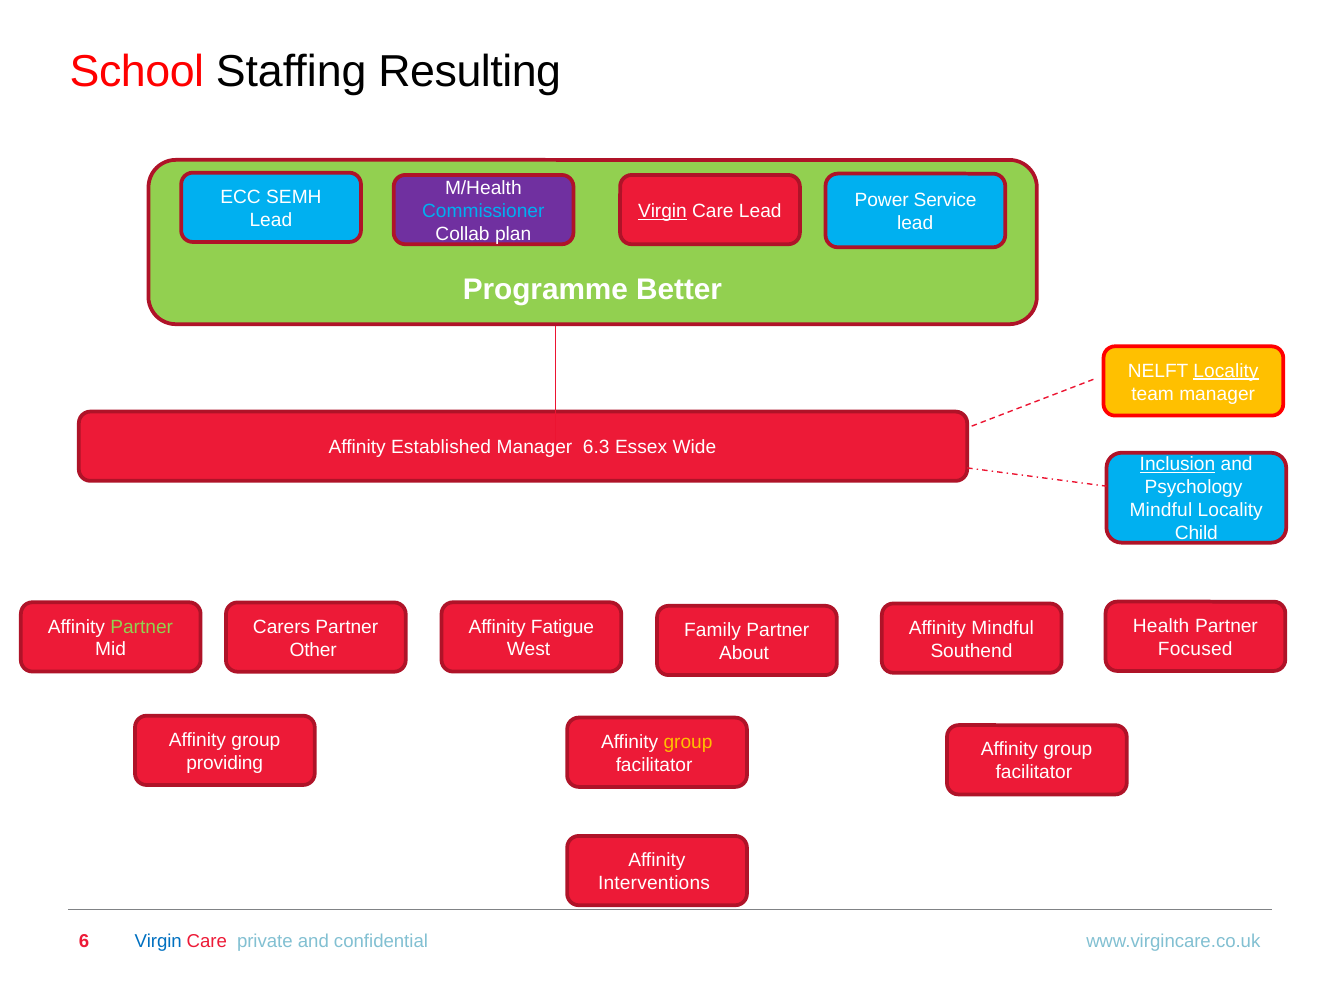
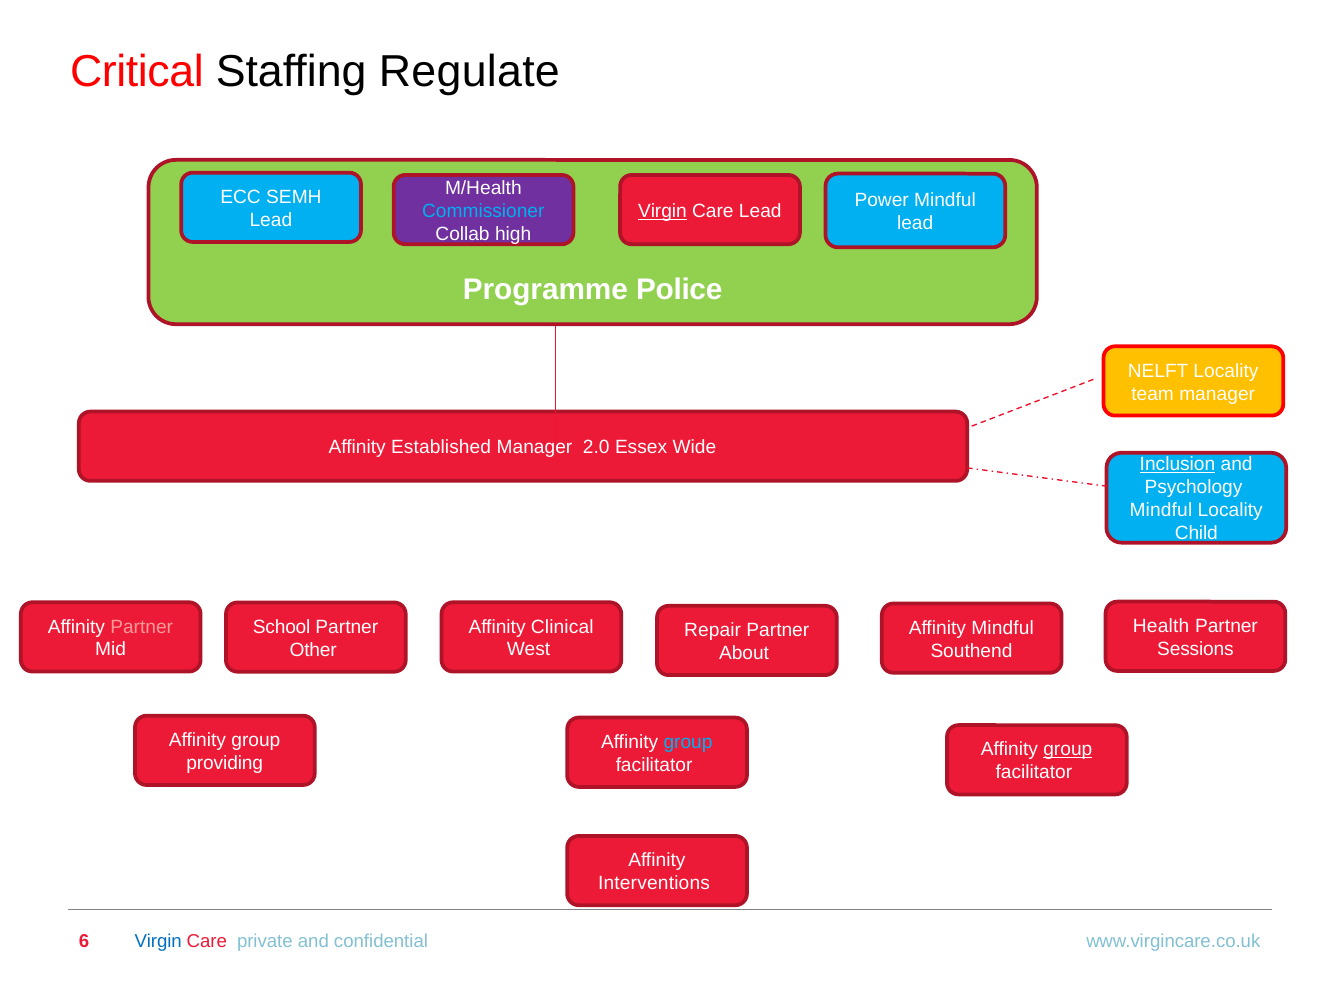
School: School -> Critical
Resulting: Resulting -> Regulate
Power Service: Service -> Mindful
plan: plan -> high
Better: Better -> Police
Locality at (1226, 371) underline: present -> none
6.3: 6.3 -> 2.0
Partner at (142, 627) colour: light green -> pink
Fatigue: Fatigue -> Clinical
Carers: Carers -> School
Family: Family -> Repair
Focused: Focused -> Sessions
group at (688, 742) colour: yellow -> light blue
group at (1068, 749) underline: none -> present
